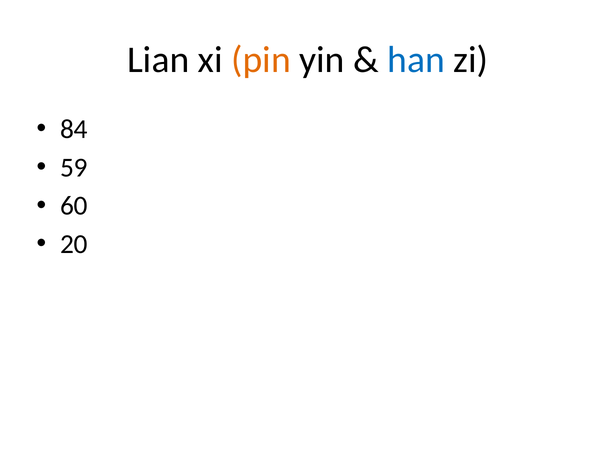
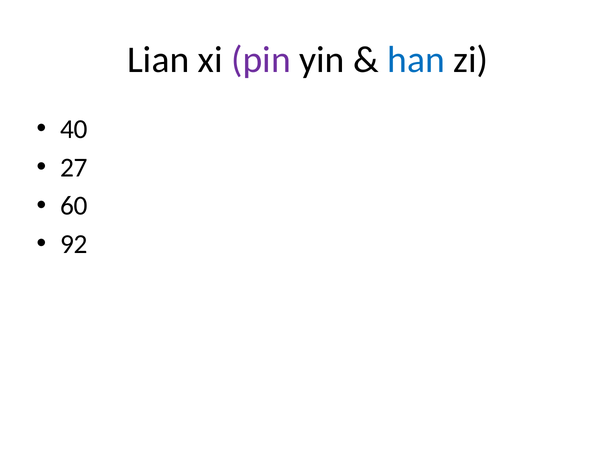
pin colour: orange -> purple
84: 84 -> 40
59: 59 -> 27
20: 20 -> 92
